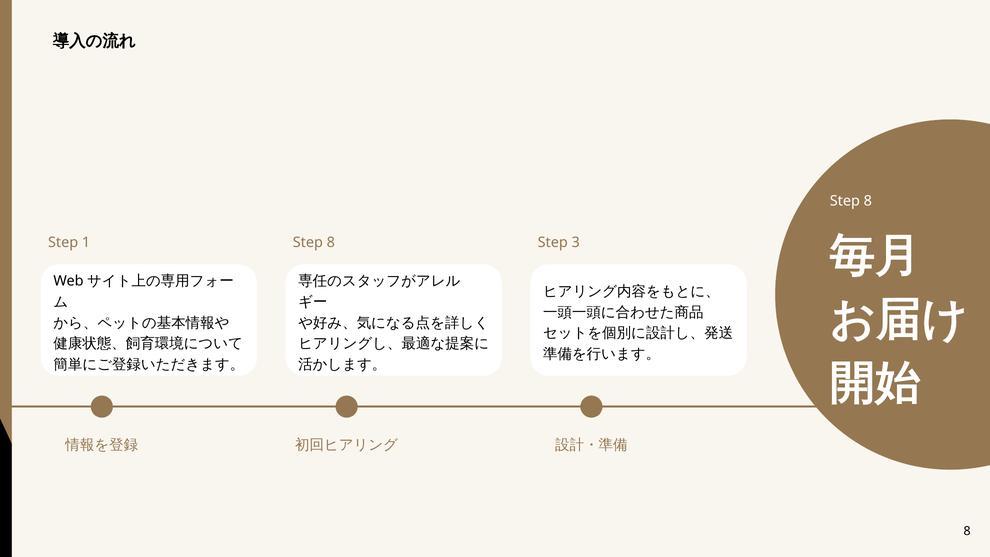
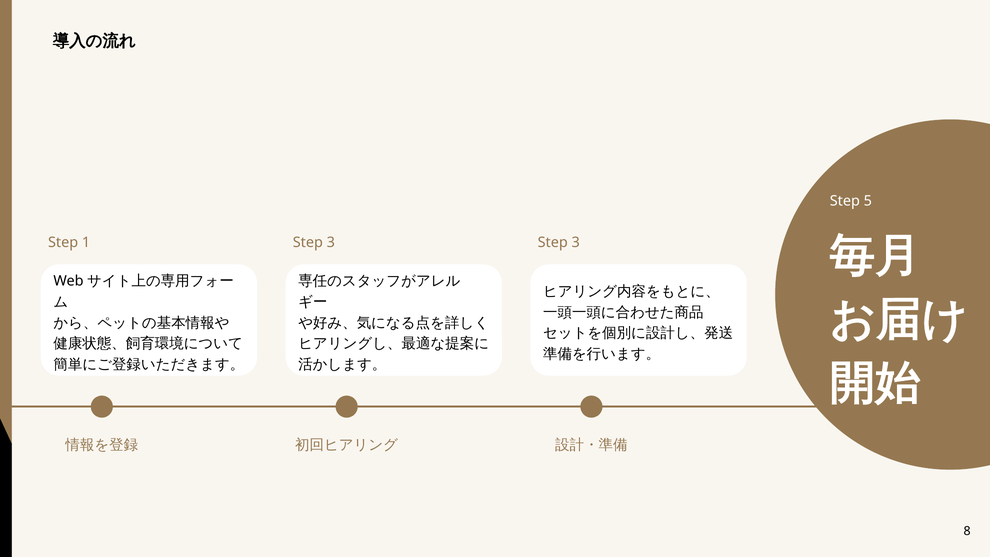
8 at (868, 201): 8 -> 5
1 Step 8: 8 -> 3
